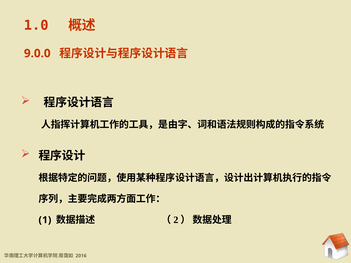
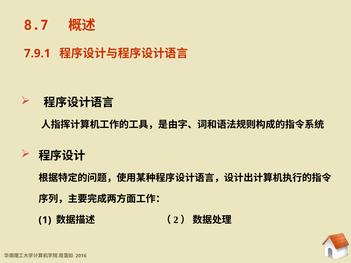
1.0: 1.0 -> 8.7
9.0.0: 9.0.0 -> 7.9.1
